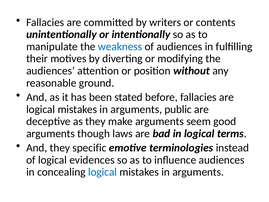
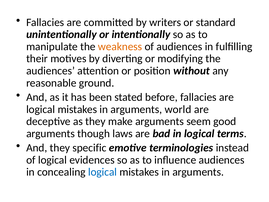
contents: contents -> standard
weakness colour: blue -> orange
public: public -> world
